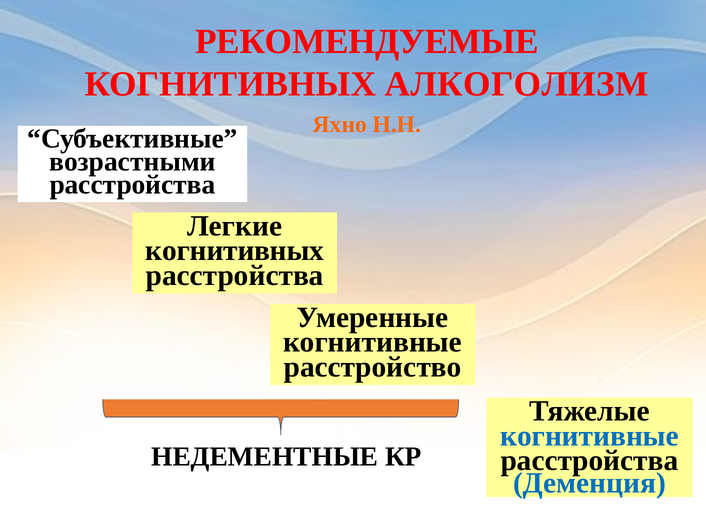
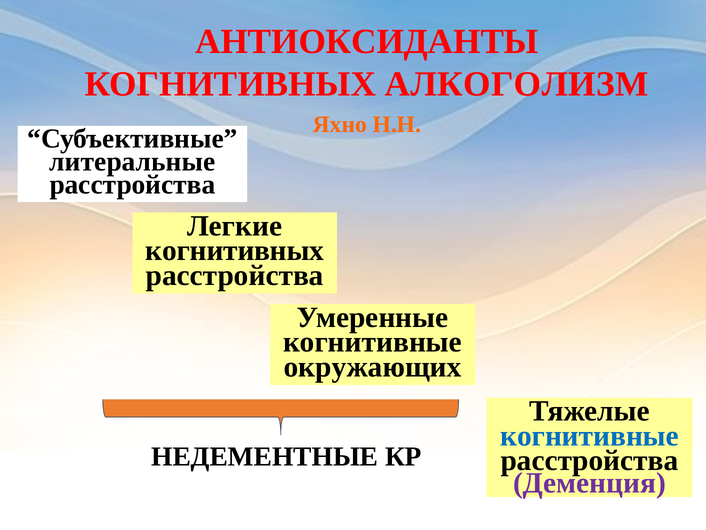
РЕКОМЕНДУЕМЫЕ: РЕКОМЕНДУЕМЫЕ -> АНТИОКСИДАНТЫ
возрастными: возрастными -> литеральные
расстройство: расстройство -> окружающих
Деменция colour: blue -> purple
